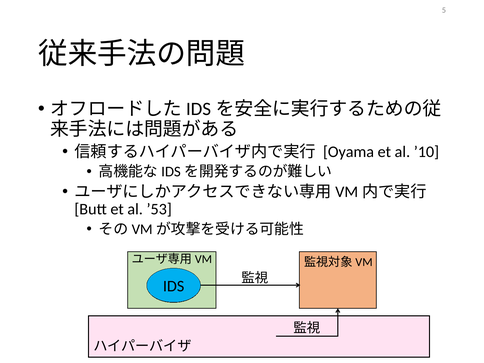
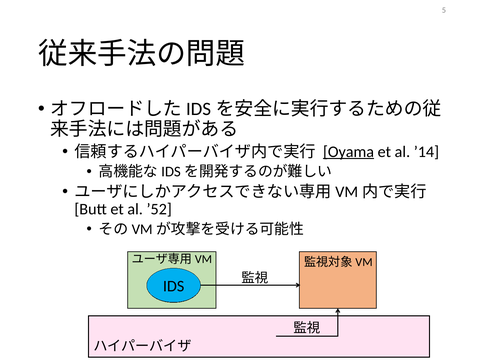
Oyama underline: none -> present
’10: ’10 -> ’14
’53: ’53 -> ’52
